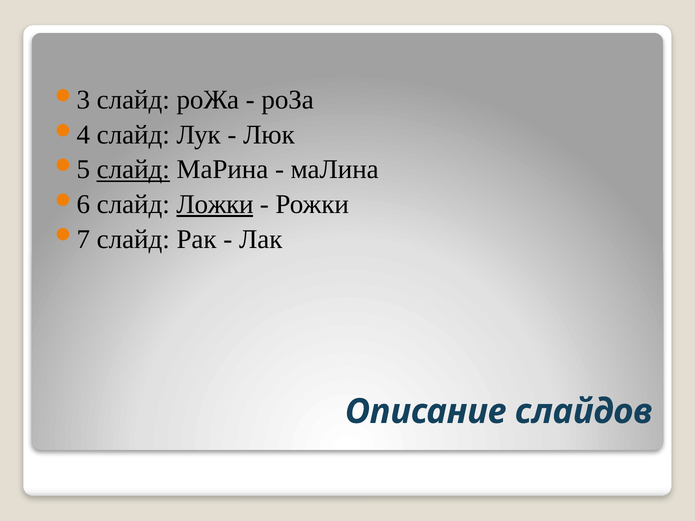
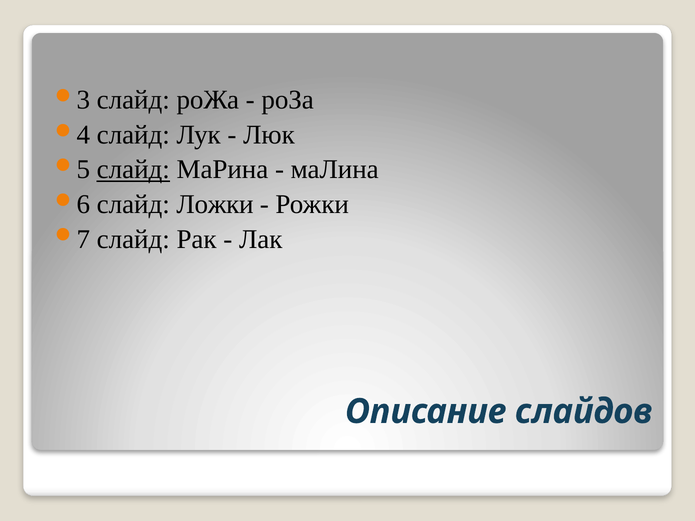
Ложки underline: present -> none
